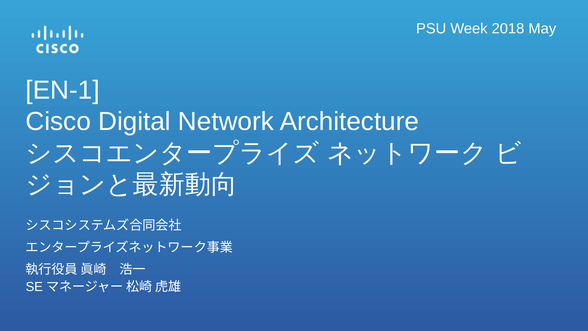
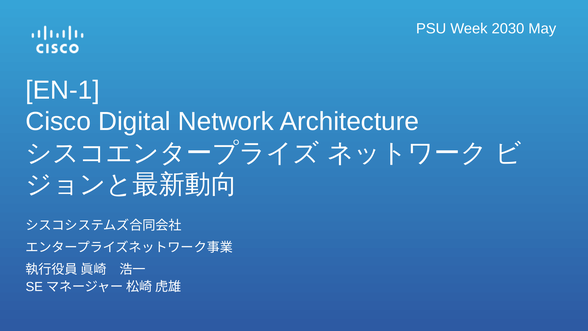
2018: 2018 -> 2030
